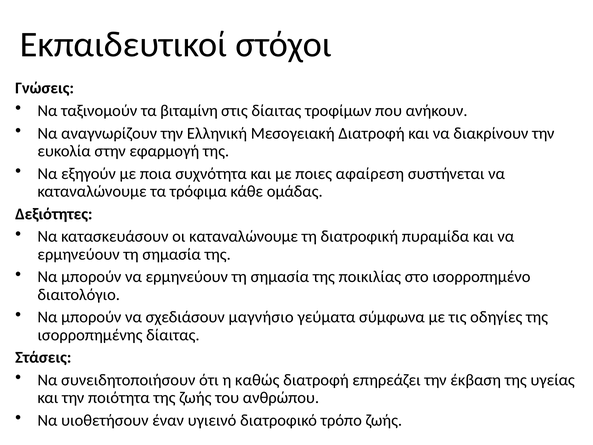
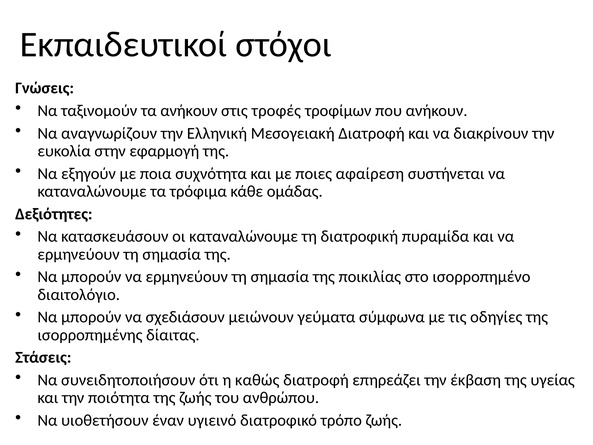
τα βιταμίνη: βιταμίνη -> ανήκουν
στις δίαιτας: δίαιτας -> τροφές
μαγνήσιο: μαγνήσιο -> μειώνουν
